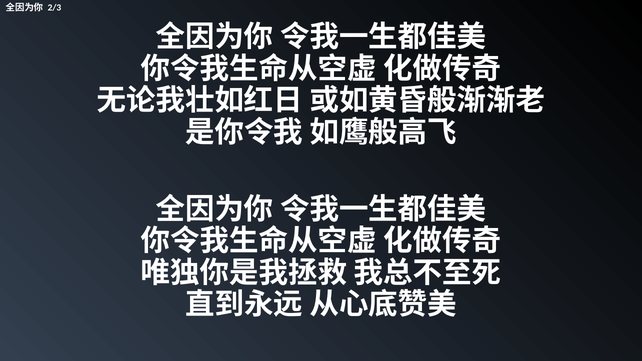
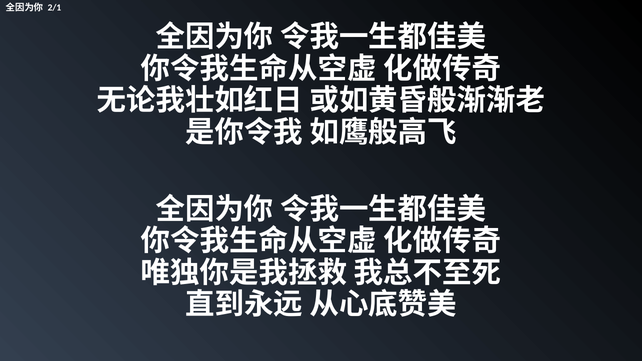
2/3: 2/3 -> 2/1
